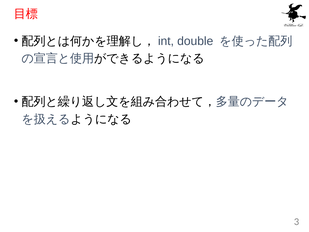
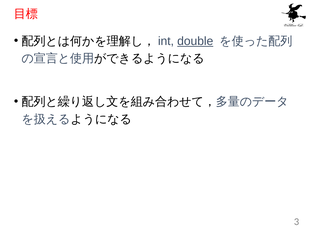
double underline: none -> present
